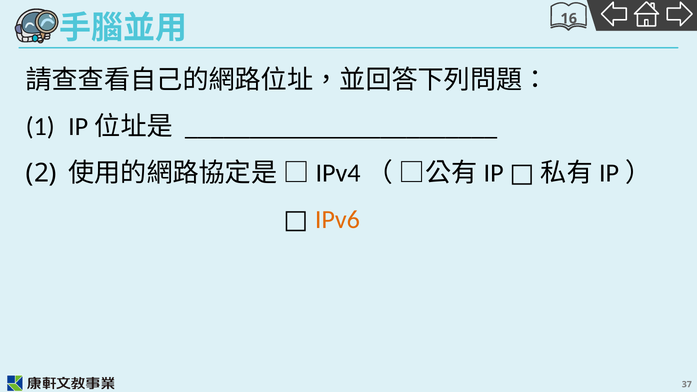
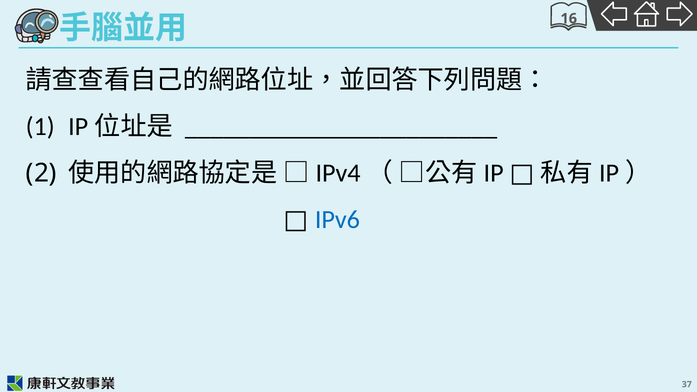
IPv6 colour: orange -> blue
